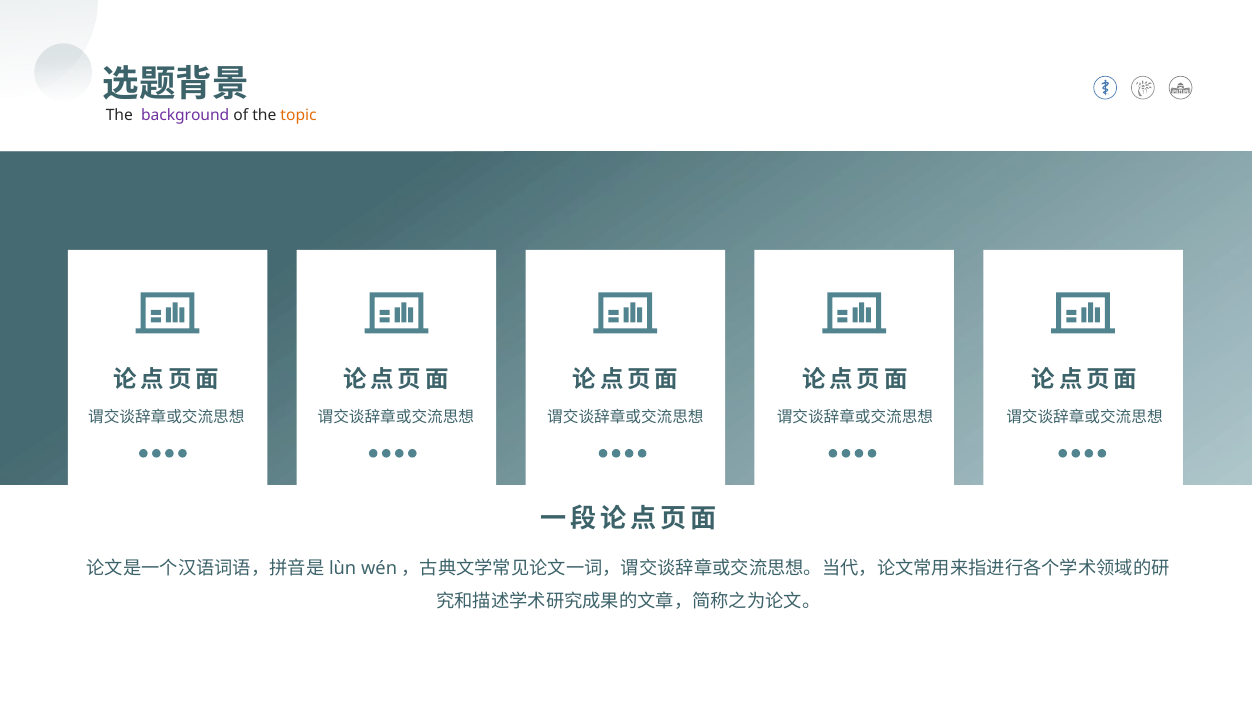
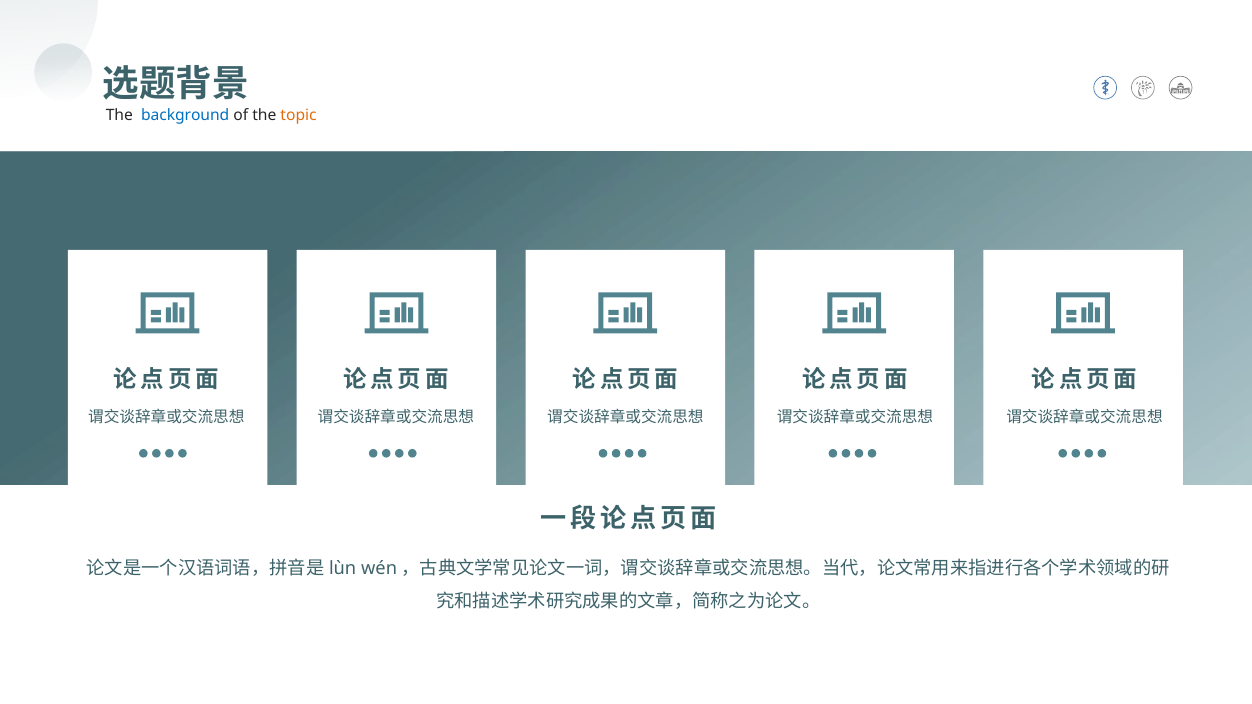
background colour: purple -> blue
